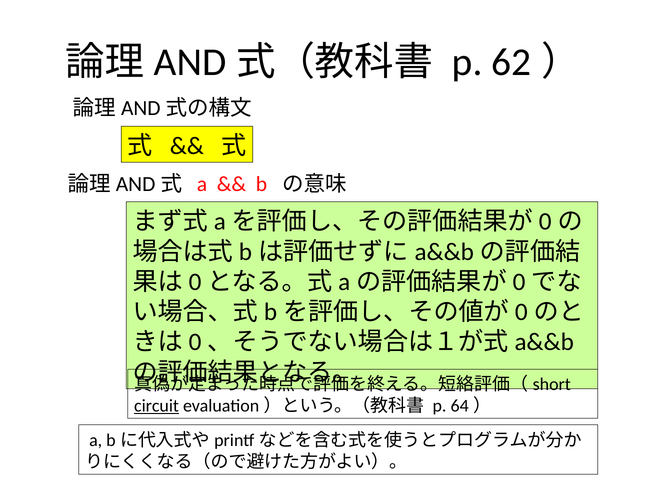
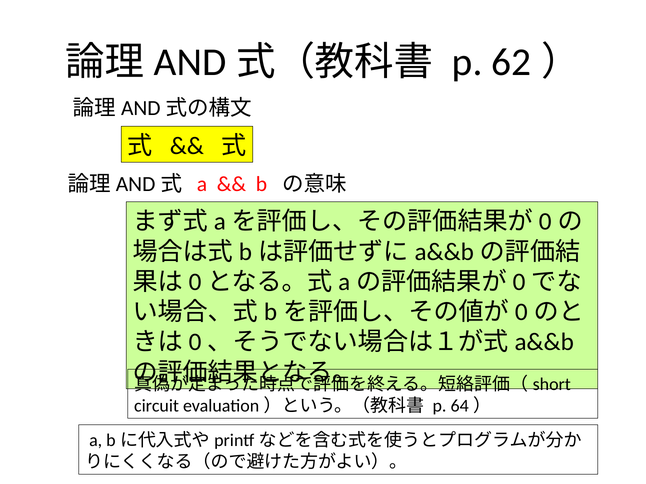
circuit underline: present -> none
